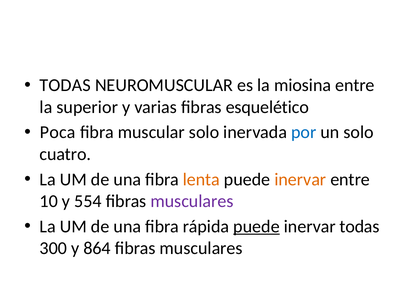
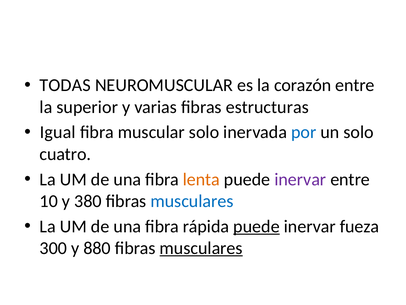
miosina: miosina -> corazón
esquelético: esquelético -> estructuras
Poca: Poca -> Igual
inervar at (300, 179) colour: orange -> purple
554: 554 -> 380
musculares at (192, 201) colour: purple -> blue
inervar todas: todas -> fueza
864: 864 -> 880
musculares at (201, 248) underline: none -> present
